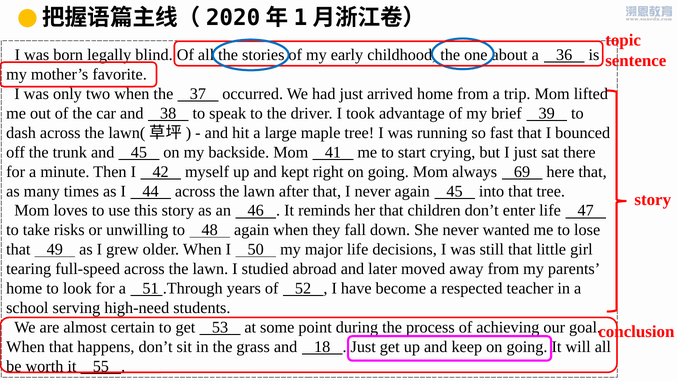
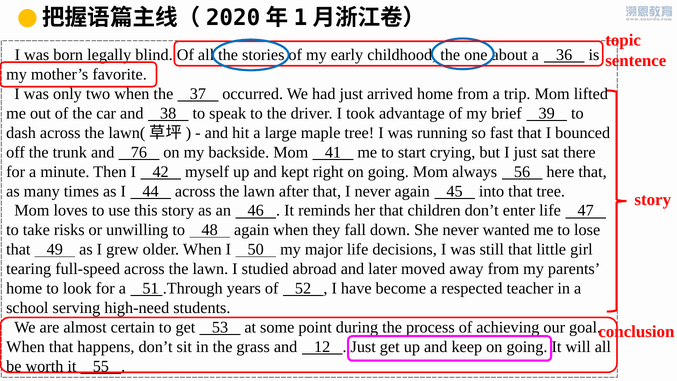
and 45: 45 -> 76
69: 69 -> 56
18: 18 -> 12
